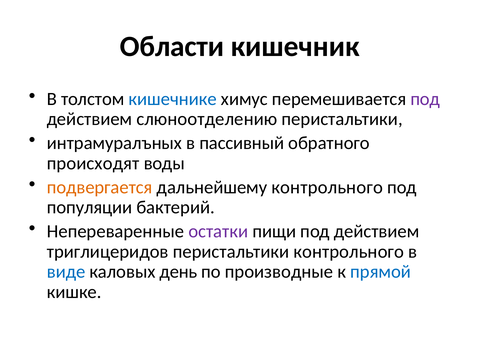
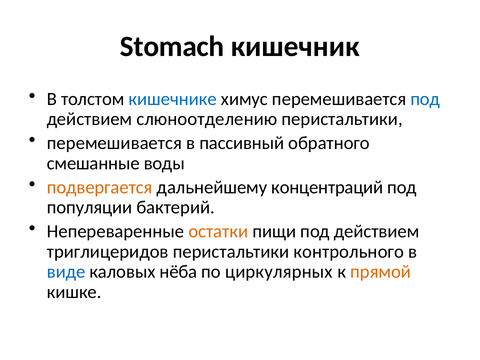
Области: Области -> Stomach
под at (425, 99) colour: purple -> blue
интрамуралъных at (114, 143): интрамуралъных -> перемешивается
происходят: происходят -> смешанные
дальнейшему контрольного: контрольного -> концентраций
остатки colour: purple -> orange
день: день -> нёба
производные: производные -> циркулярных
прямой colour: blue -> orange
